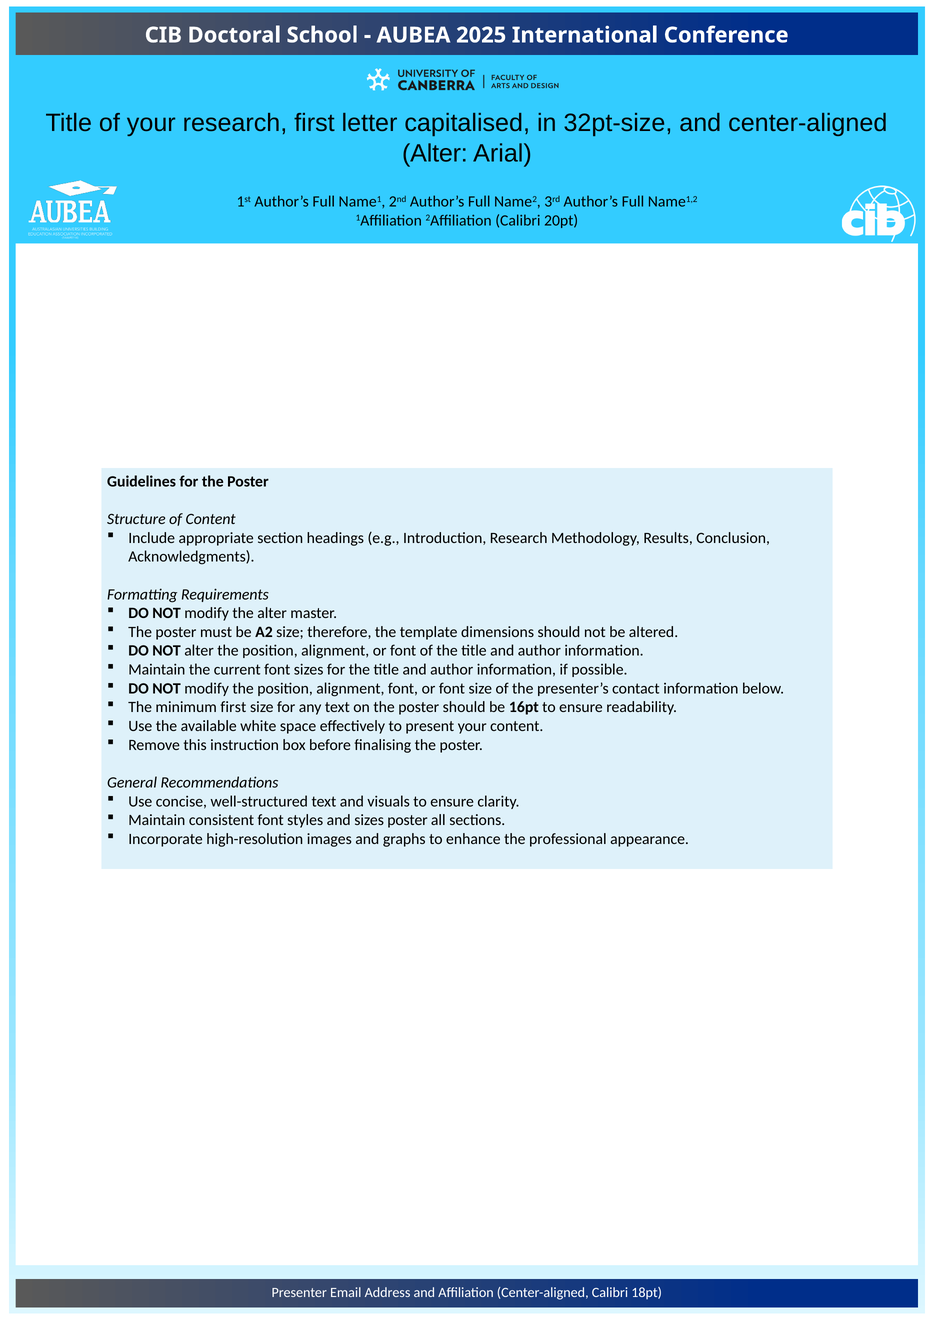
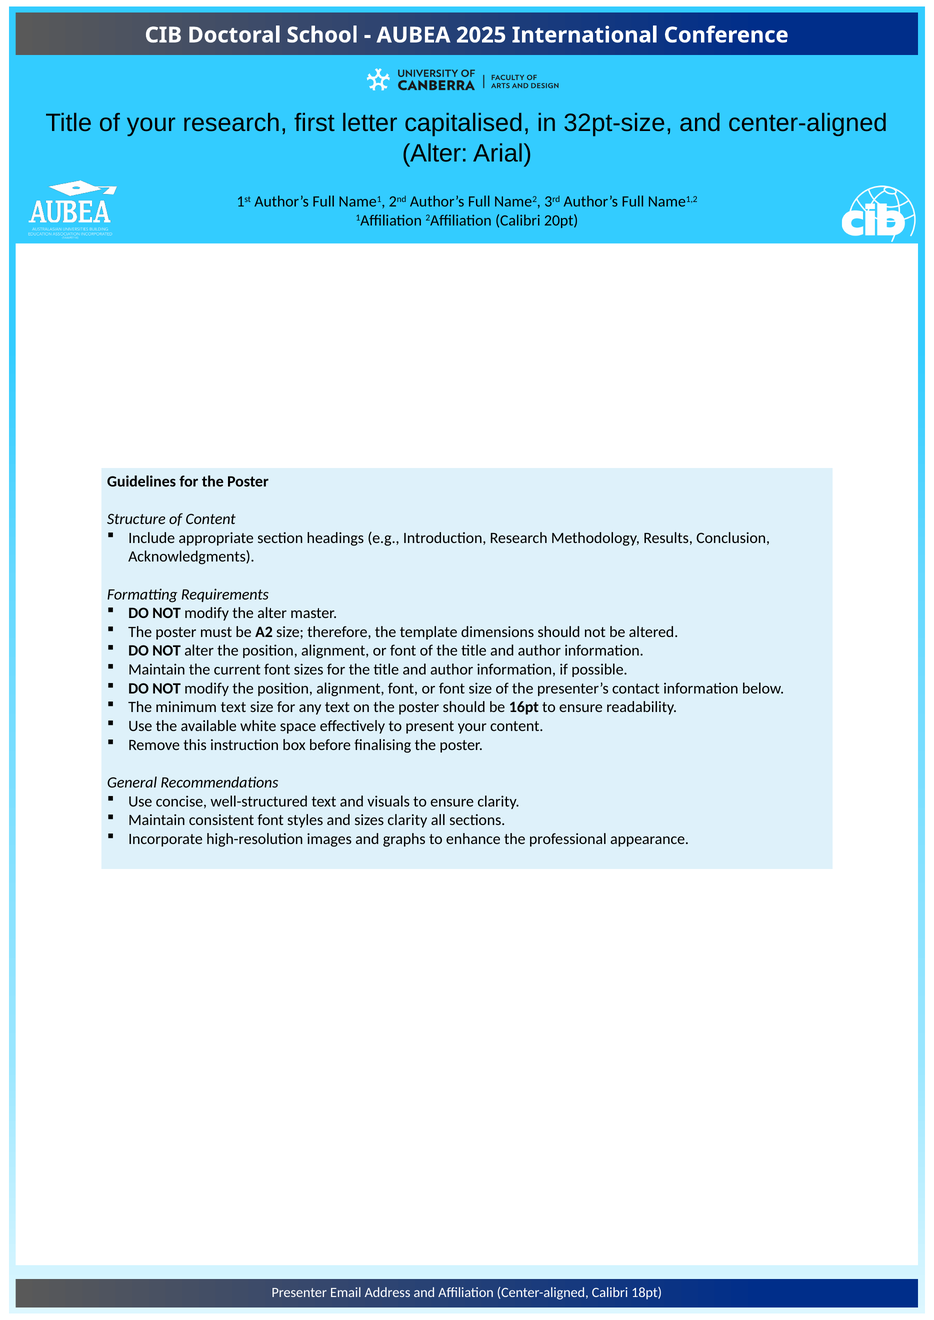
minimum first: first -> text
sizes poster: poster -> clarity
